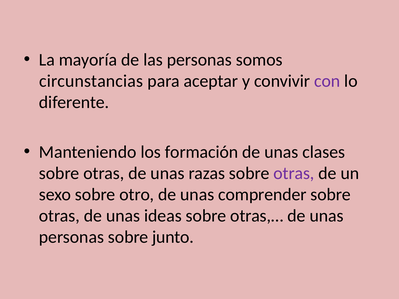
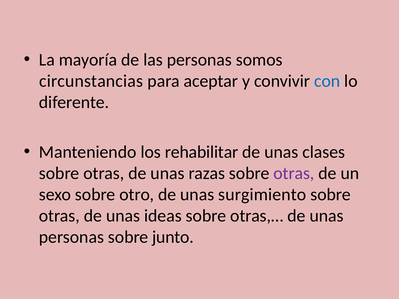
con colour: purple -> blue
formación: formación -> rehabilitar
comprender: comprender -> surgimiento
